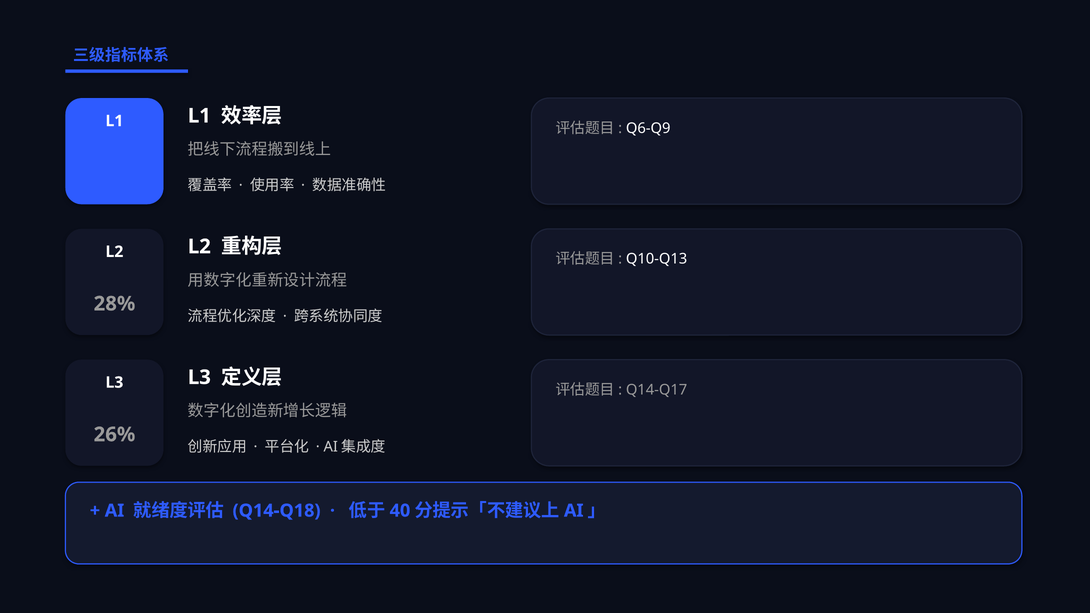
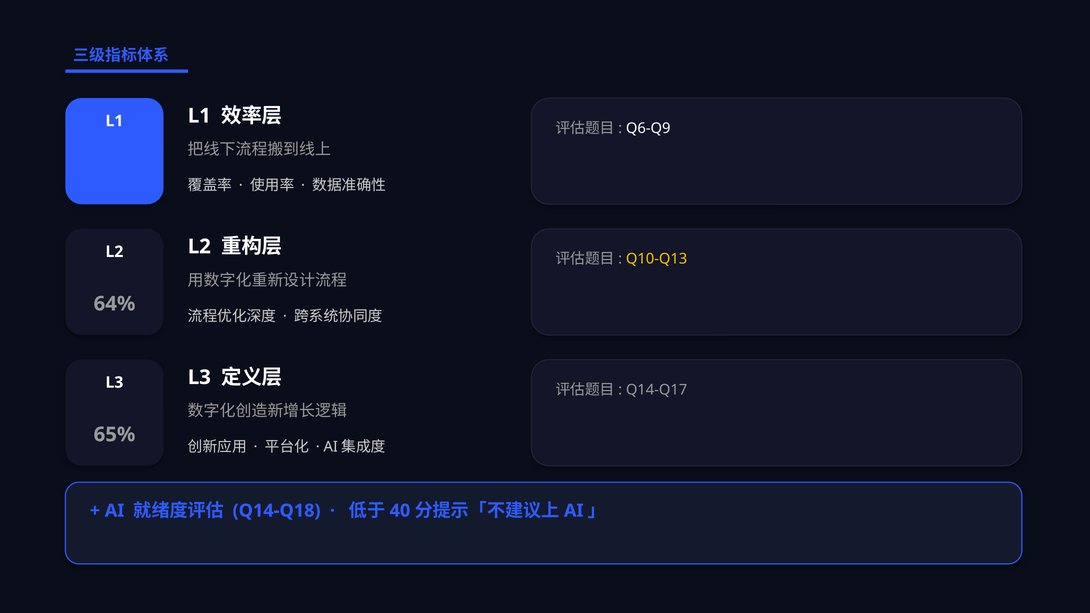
Q10-Q13 colour: white -> yellow
28%: 28% -> 64%
26%: 26% -> 65%
